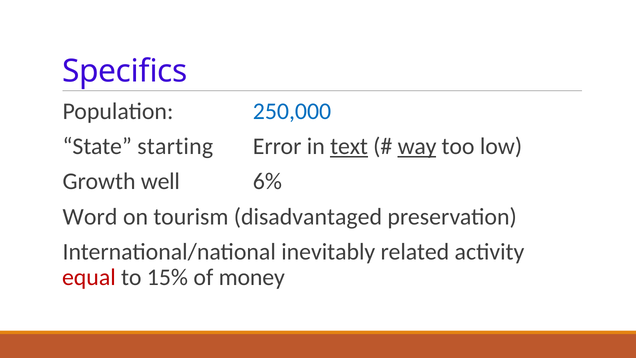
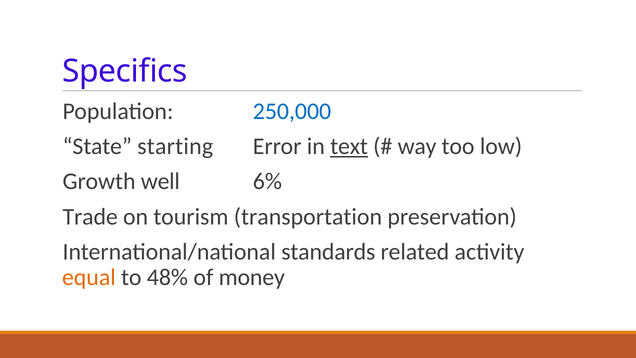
way underline: present -> none
Word: Word -> Trade
disadvantaged: disadvantaged -> transportation
inevitably: inevitably -> standards
equal colour: red -> orange
15%: 15% -> 48%
